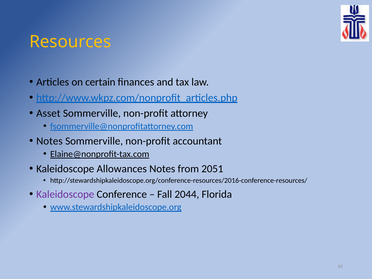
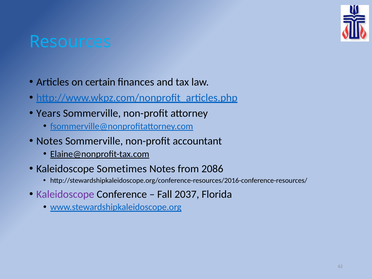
Resources colour: yellow -> light blue
Asset: Asset -> Years
Allowances: Allowances -> Sometimes
2051: 2051 -> 2086
2044: 2044 -> 2037
